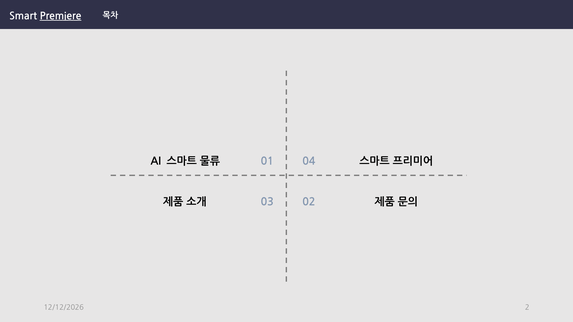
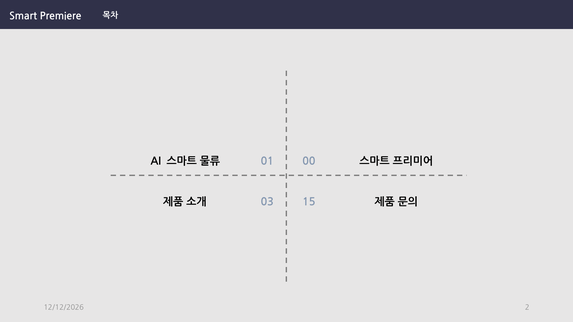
Premiere underline: present -> none
04: 04 -> 00
02: 02 -> 15
